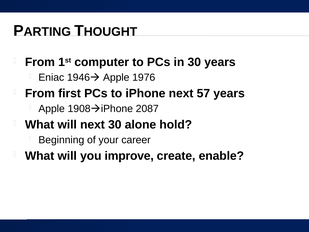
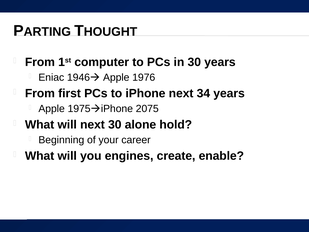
57: 57 -> 34
1908: 1908 -> 1975
2087: 2087 -> 2075
improve: improve -> engines
